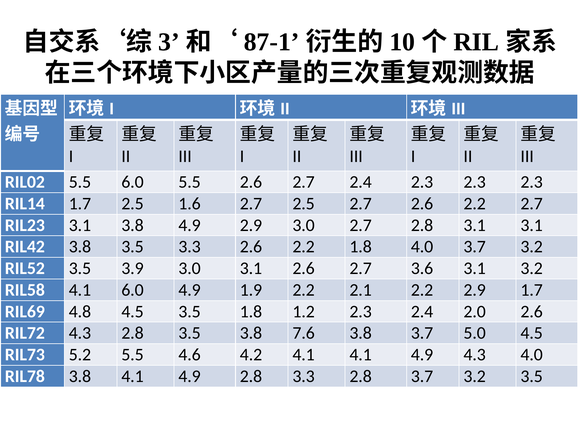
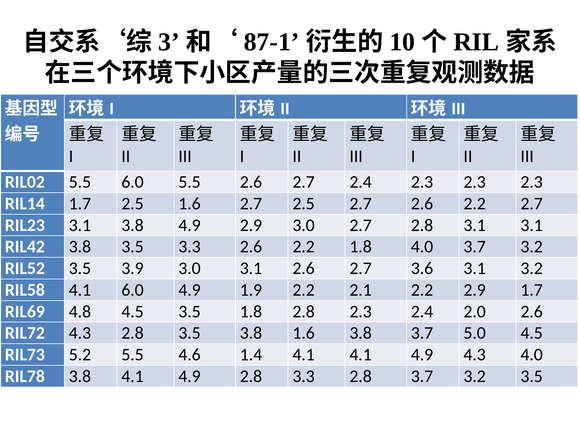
1.8 1.2: 1.2 -> 2.8
3.8 7.6: 7.6 -> 1.6
4.2: 4.2 -> 1.4
